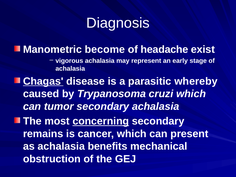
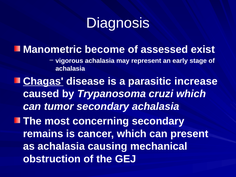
headache: headache -> assessed
whereby: whereby -> increase
concerning underline: present -> none
benefits: benefits -> causing
